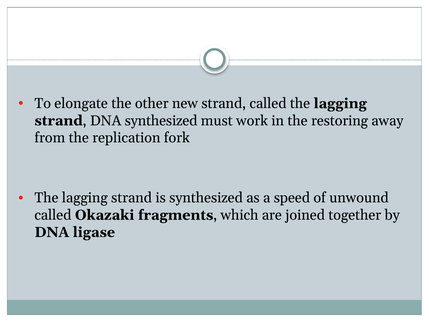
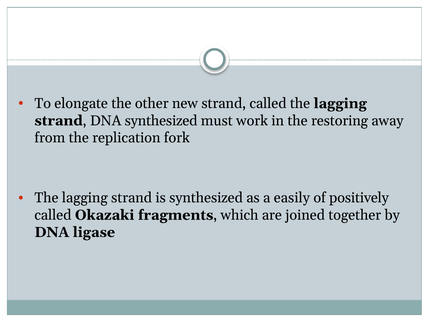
speed: speed -> easily
unwound: unwound -> positively
